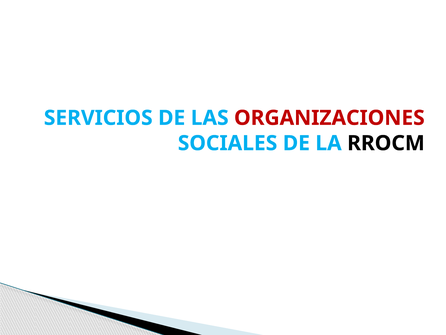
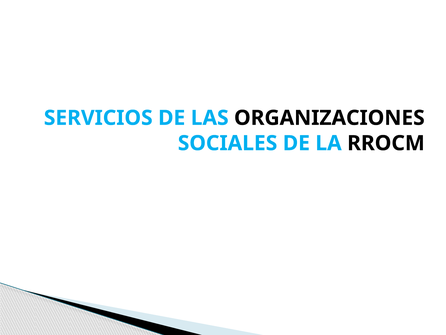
ORGANIZACIONES colour: red -> black
